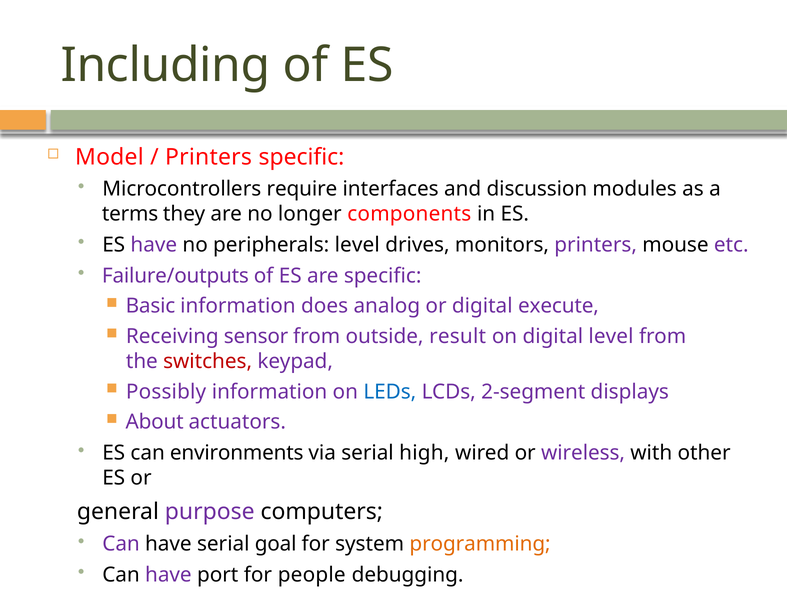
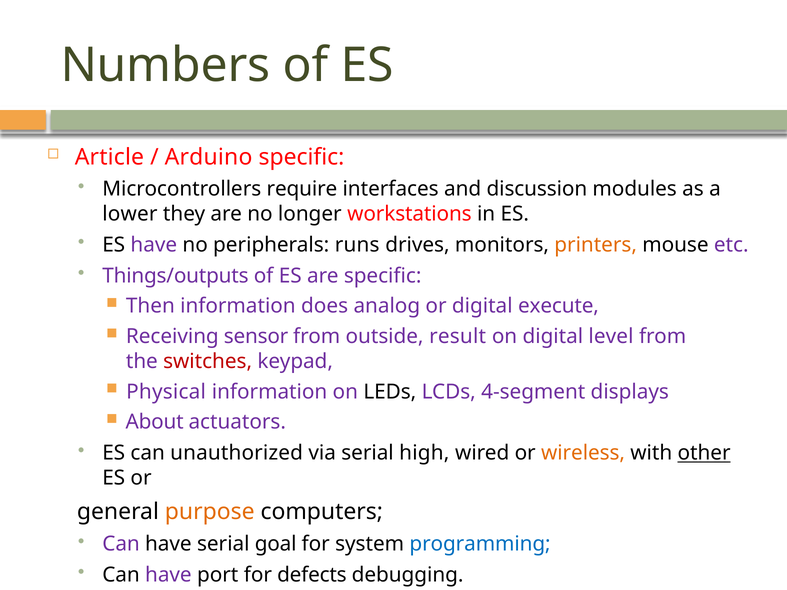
Including: Including -> Numbers
Model: Model -> Article
Printers at (209, 157): Printers -> Arduino
terms: terms -> lower
components: components -> workstations
peripherals level: level -> runs
printers at (596, 245) colour: purple -> orange
Failure/outputs: Failure/outputs -> Things/outputs
Basic: Basic -> Then
Possibly: Possibly -> Physical
LEDs colour: blue -> black
2-segment: 2-segment -> 4-segment
environments: environments -> unauthorized
wireless colour: purple -> orange
other underline: none -> present
purpose colour: purple -> orange
programming colour: orange -> blue
people: people -> defects
